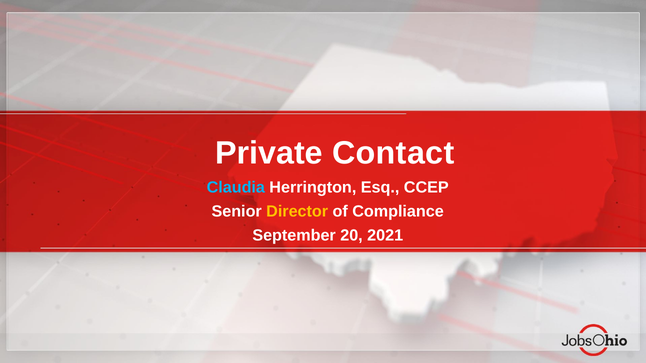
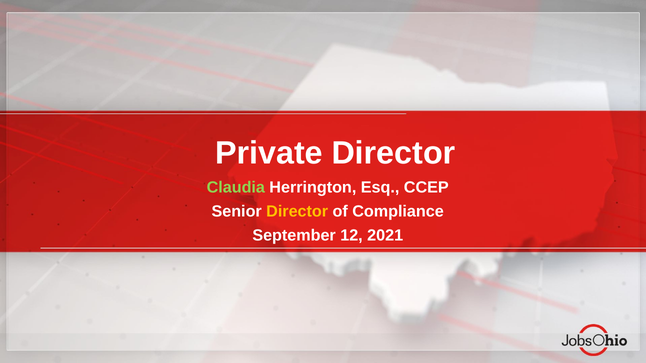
Private Contact: Contact -> Director
Claudia colour: light blue -> light green
20: 20 -> 12
